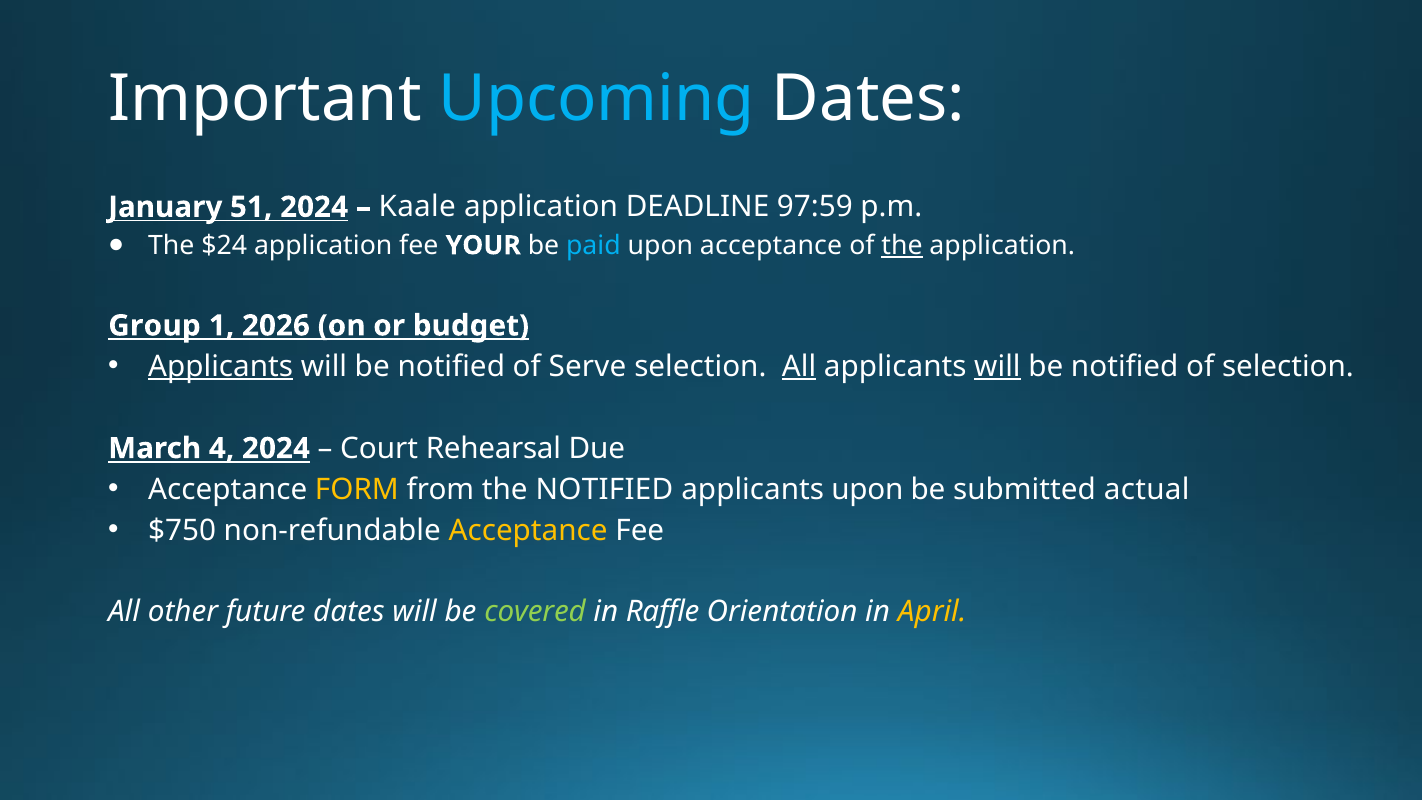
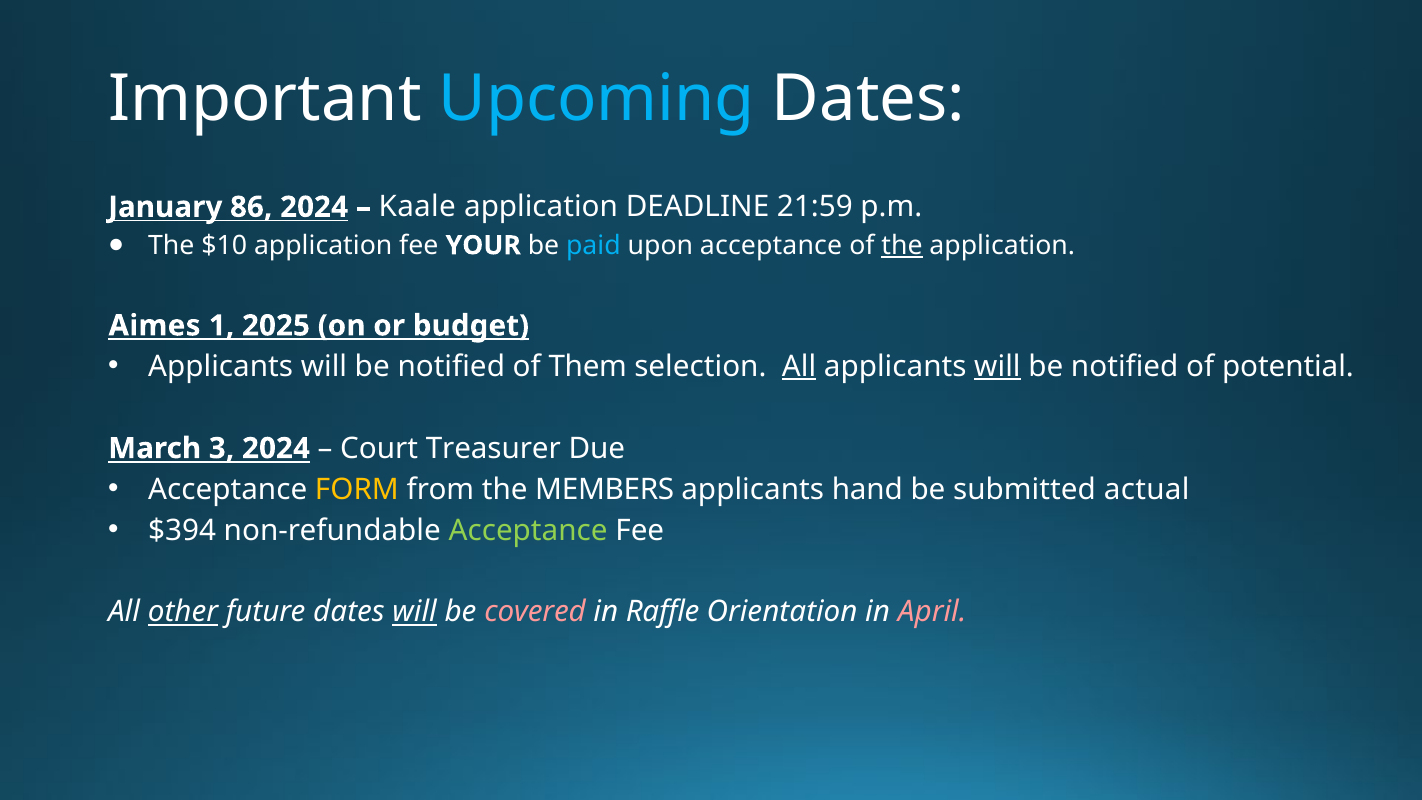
51: 51 -> 86
97:59: 97:59 -> 21:59
$24: $24 -> $10
Group: Group -> Aimes
2026: 2026 -> 2025
Applicants at (221, 367) underline: present -> none
Serve: Serve -> Them
of selection: selection -> potential
4: 4 -> 3
Rehearsal: Rehearsal -> Treasurer
the NOTIFIED: NOTIFIED -> MEMBERS
applicants upon: upon -> hand
$750: $750 -> $394
Acceptance at (528, 530) colour: yellow -> light green
other underline: none -> present
will at (415, 612) underline: none -> present
covered colour: light green -> pink
April colour: yellow -> pink
